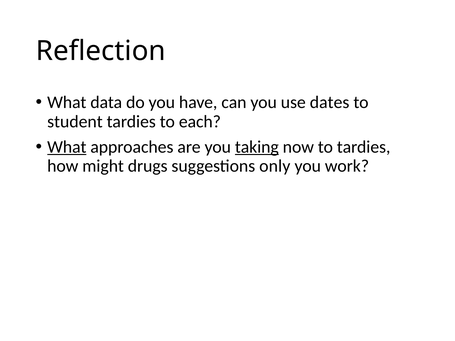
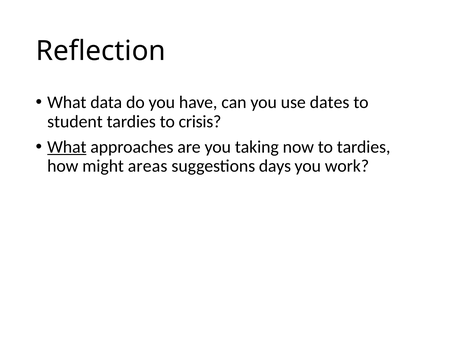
each: each -> crisis
taking underline: present -> none
drugs: drugs -> areas
only: only -> days
